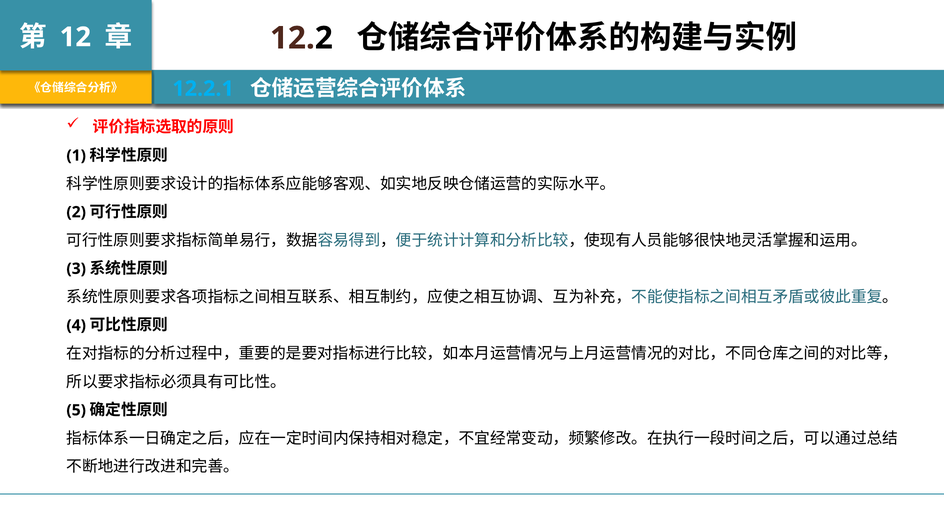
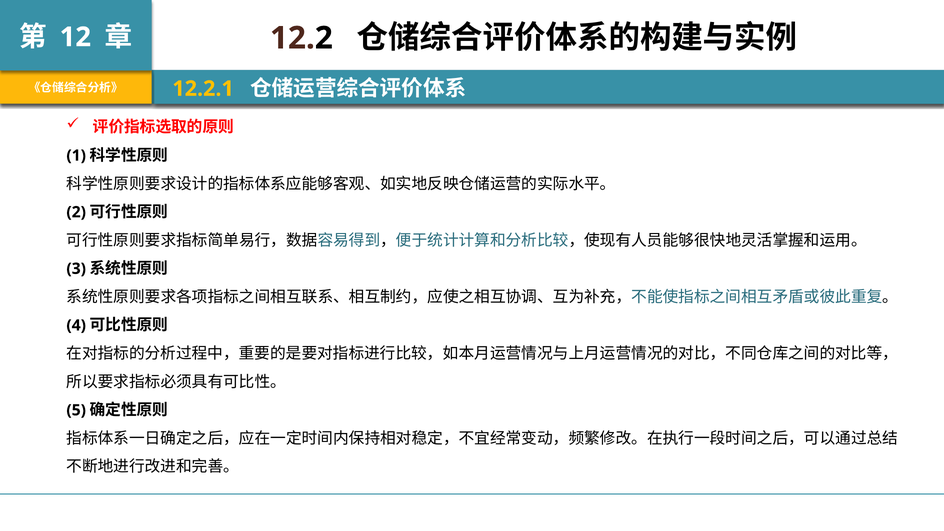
12.2.1 colour: light blue -> yellow
